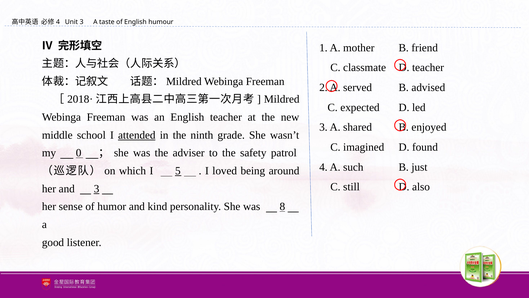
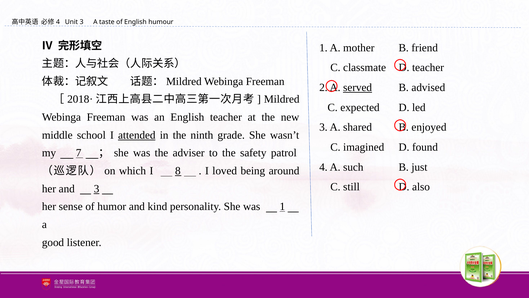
served underline: none -> present
0: 0 -> 7
5: 5 -> 8
was 8: 8 -> 1
